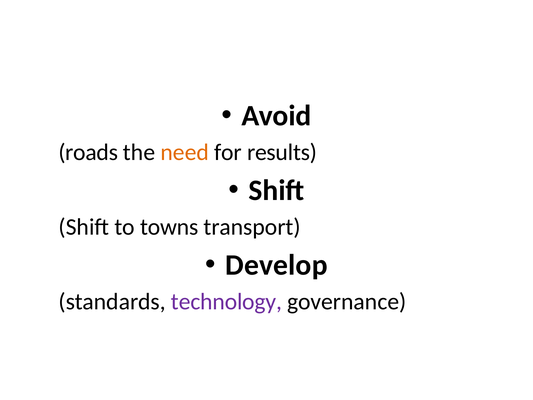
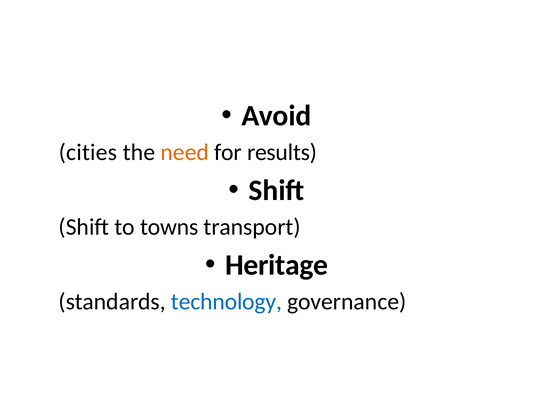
roads: roads -> cities
Develop: Develop -> Heritage
technology colour: purple -> blue
